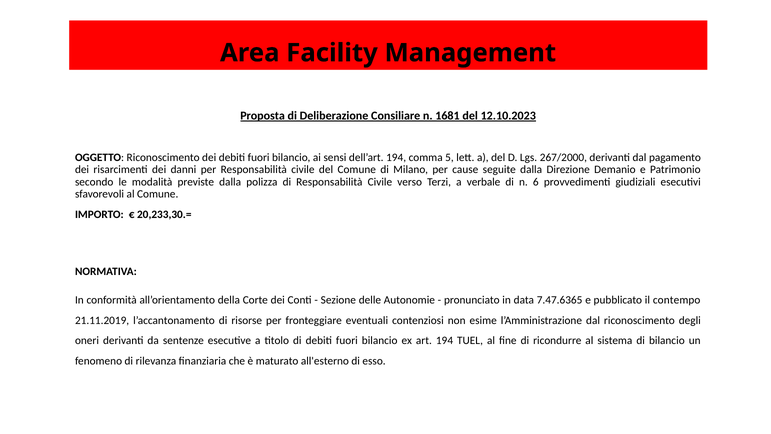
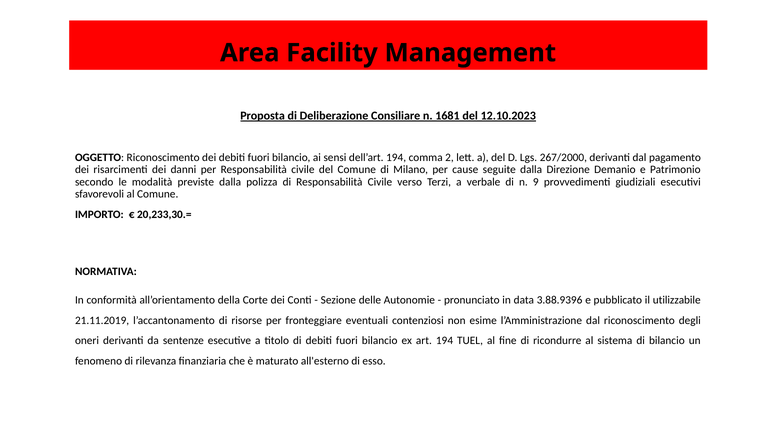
5: 5 -> 2
6: 6 -> 9
7.47.6365: 7.47.6365 -> 3.88.9396
contempo: contempo -> utilizzabile
